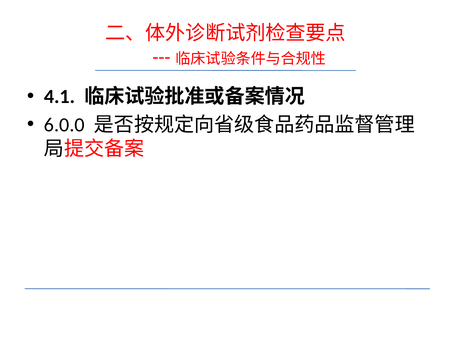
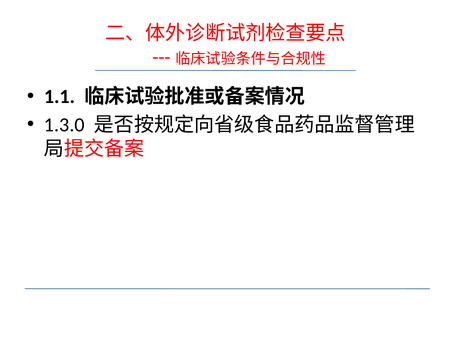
4.1: 4.1 -> 1.1
6.0.0: 6.0.0 -> 1.3.0
